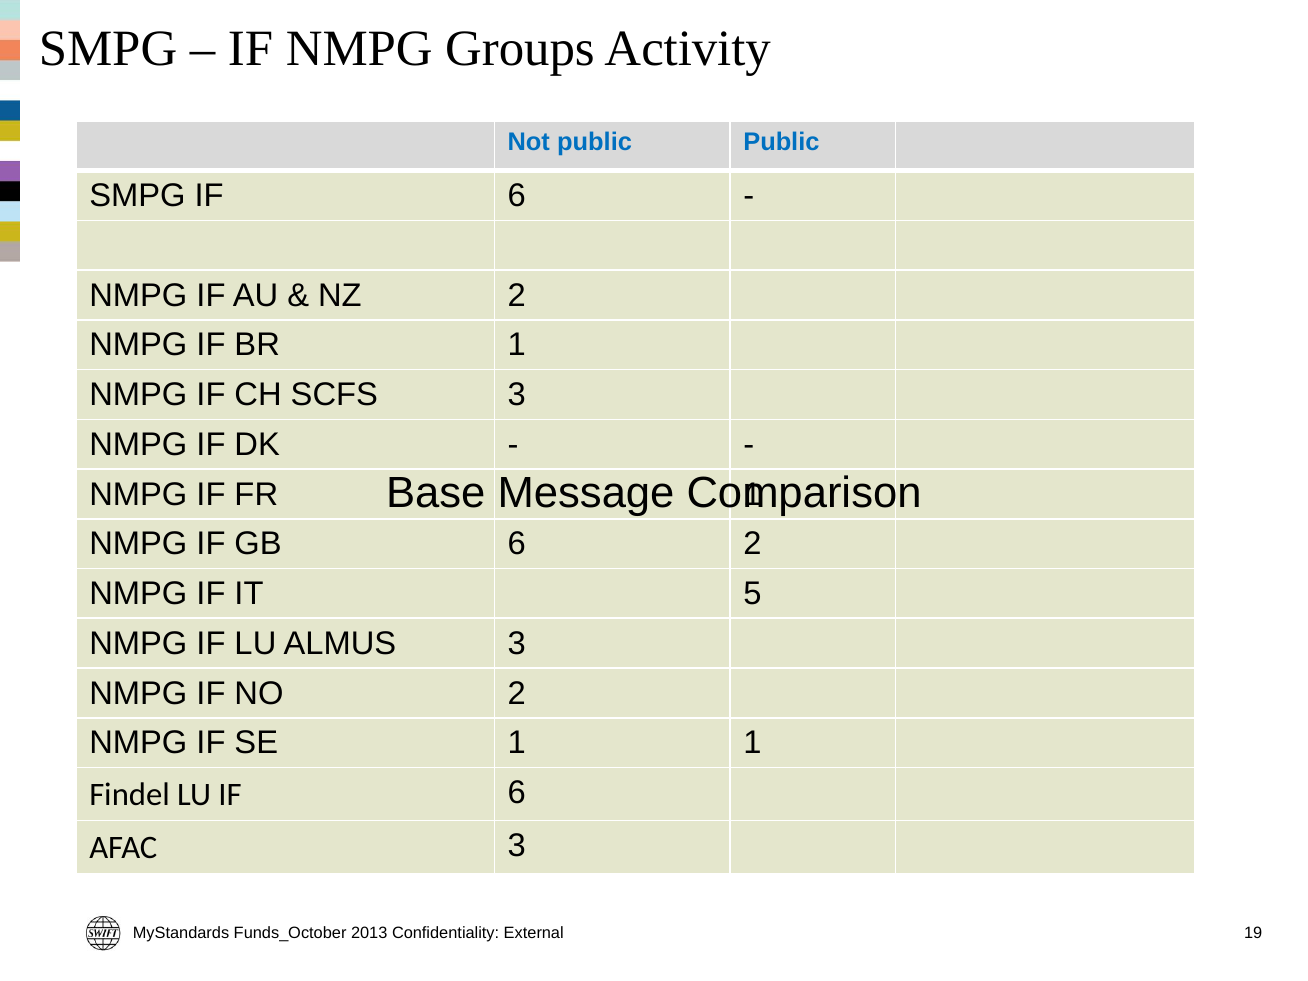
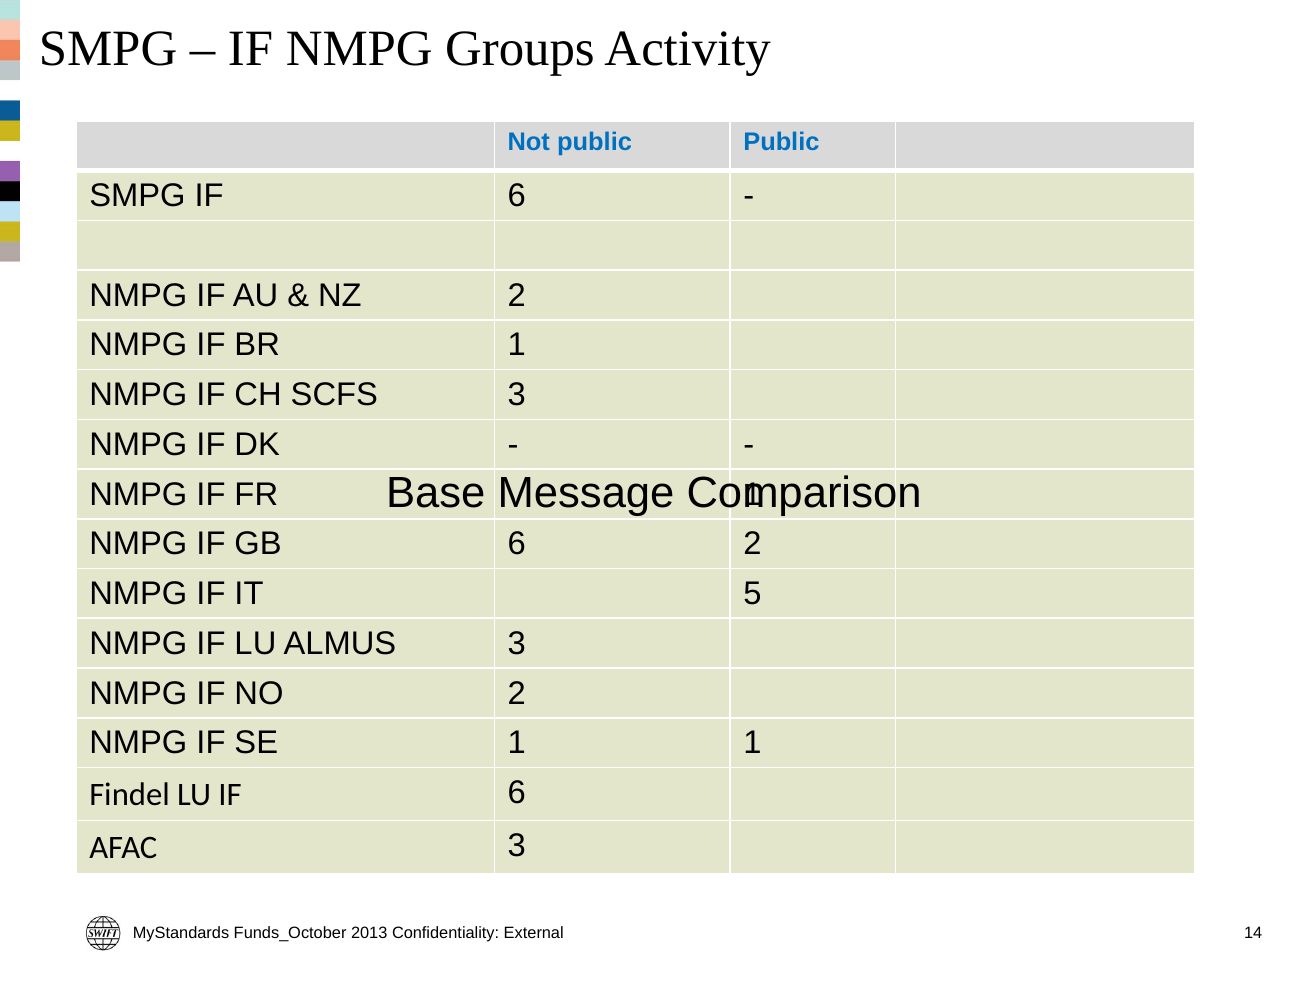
19: 19 -> 14
